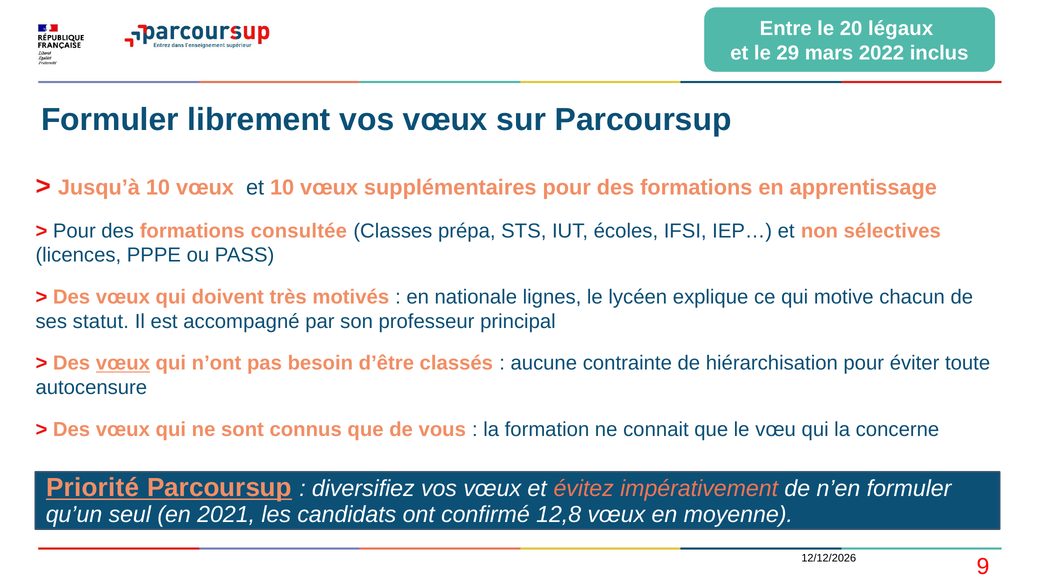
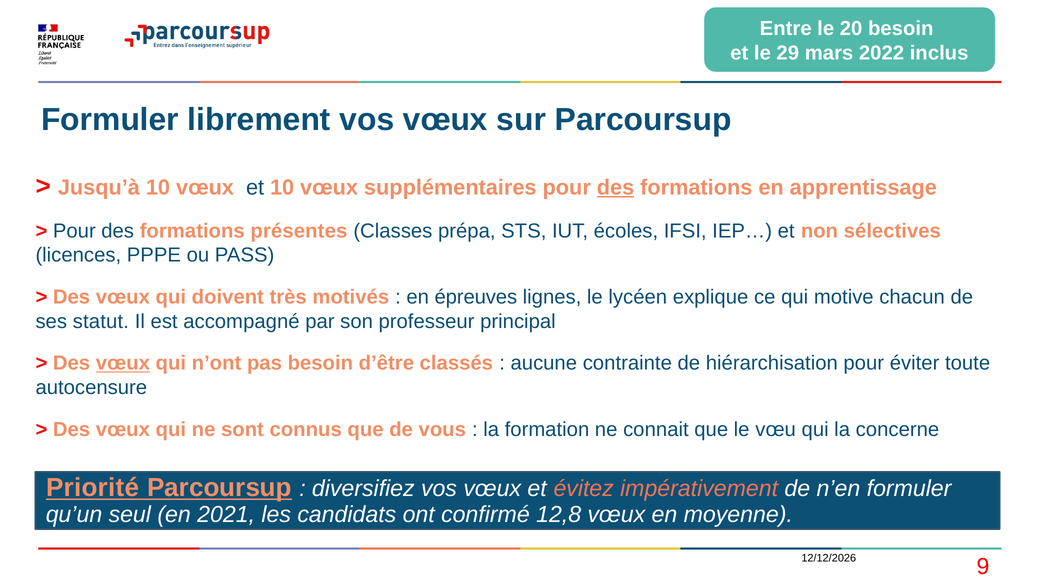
20 légaux: légaux -> besoin
des at (616, 187) underline: none -> present
consultée: consultée -> présentes
nationale: nationale -> épreuves
